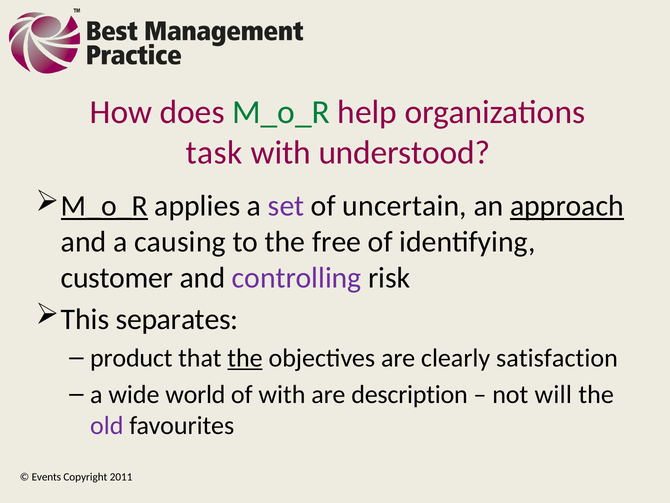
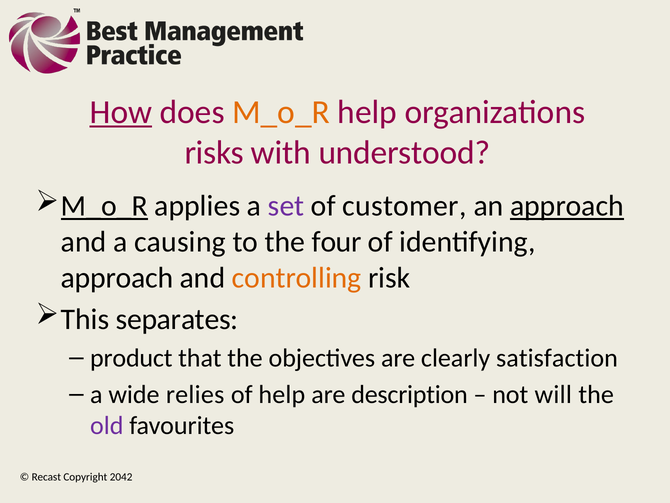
How underline: none -> present
M_o_R at (281, 112) colour: green -> orange
task: task -> risks
uncertain: uncertain -> customer
free: free -> four
customer at (117, 277): customer -> approach
controlling colour: purple -> orange
the at (245, 358) underline: present -> none
world: world -> relies
of with: with -> help
Events: Events -> Recast
2011: 2011 -> 2042
